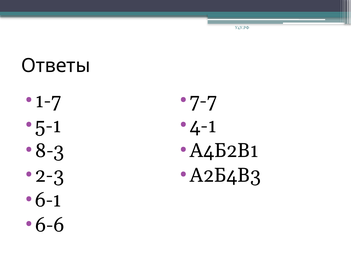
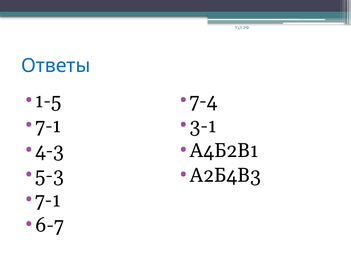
Ответы colour: black -> blue
1-7: 1-7 -> 1-5
7-7: 7-7 -> 7-4
5-1 at (48, 126): 5-1 -> 7-1
4-1: 4-1 -> 3-1
8-3: 8-3 -> 4-3
2-3: 2-3 -> 5-3
6-1 at (48, 201): 6-1 -> 7-1
6-6: 6-6 -> 6-7
